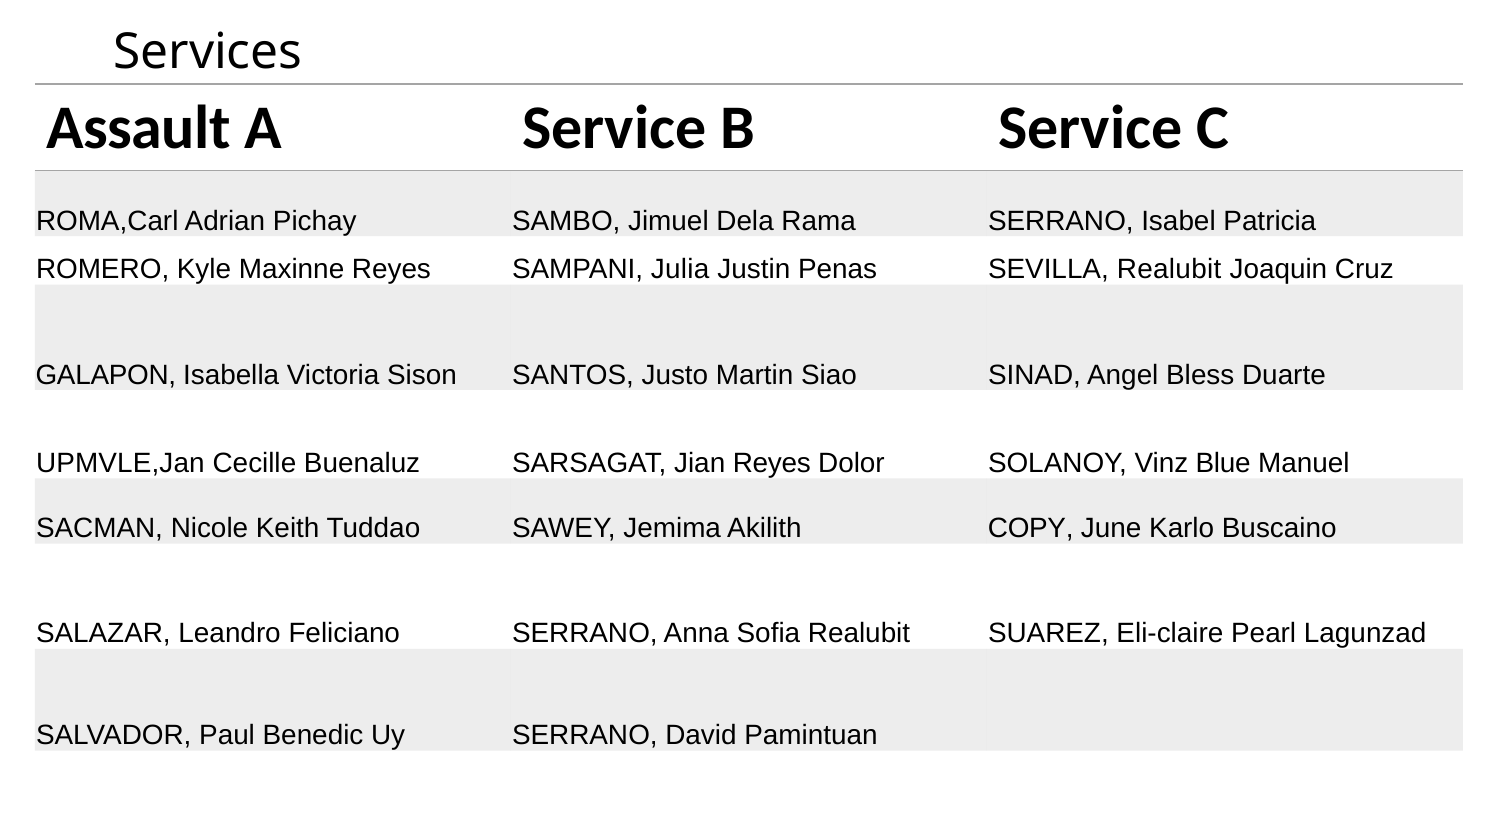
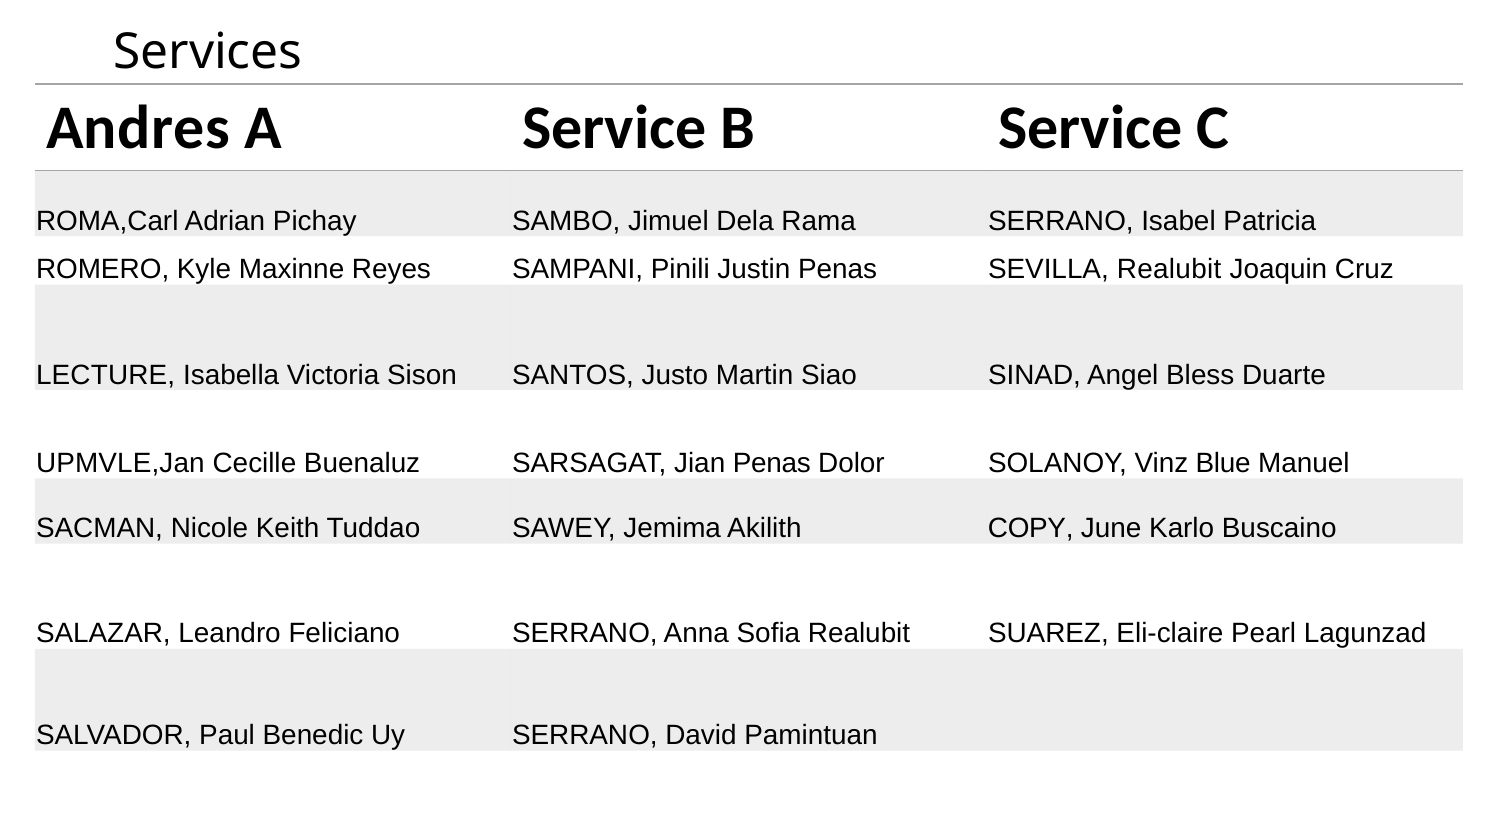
Assault: Assault -> Andres
Julia: Julia -> Pinili
GALAPON: GALAPON -> LECTURE
Jian Reyes: Reyes -> Penas
